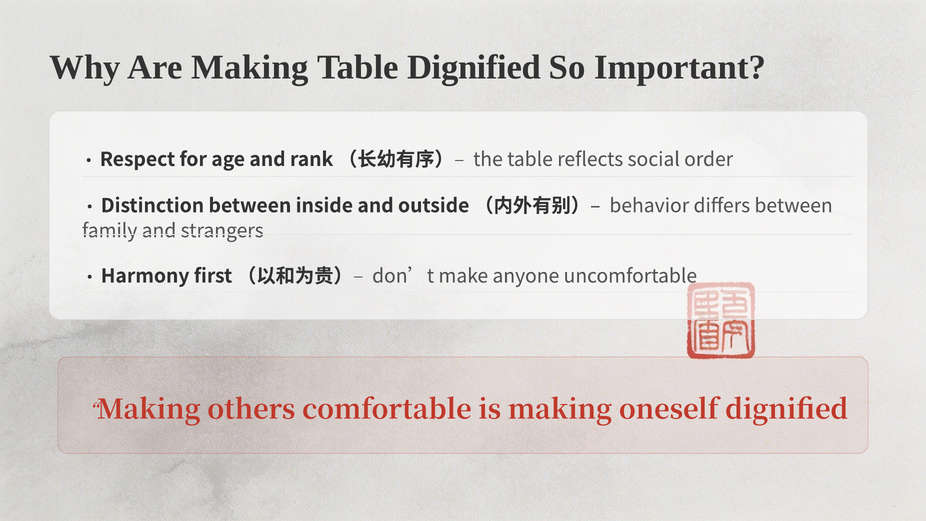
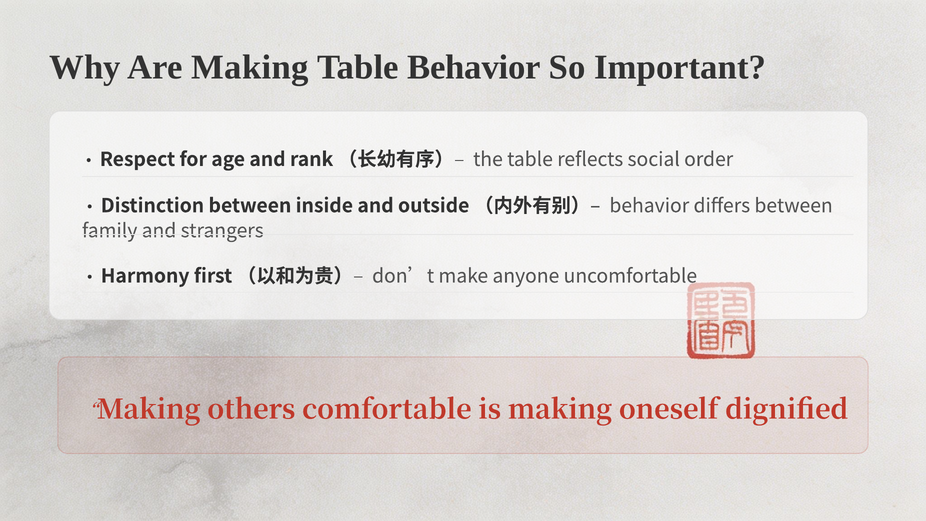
Table Dignified: Dignified -> Behavior
